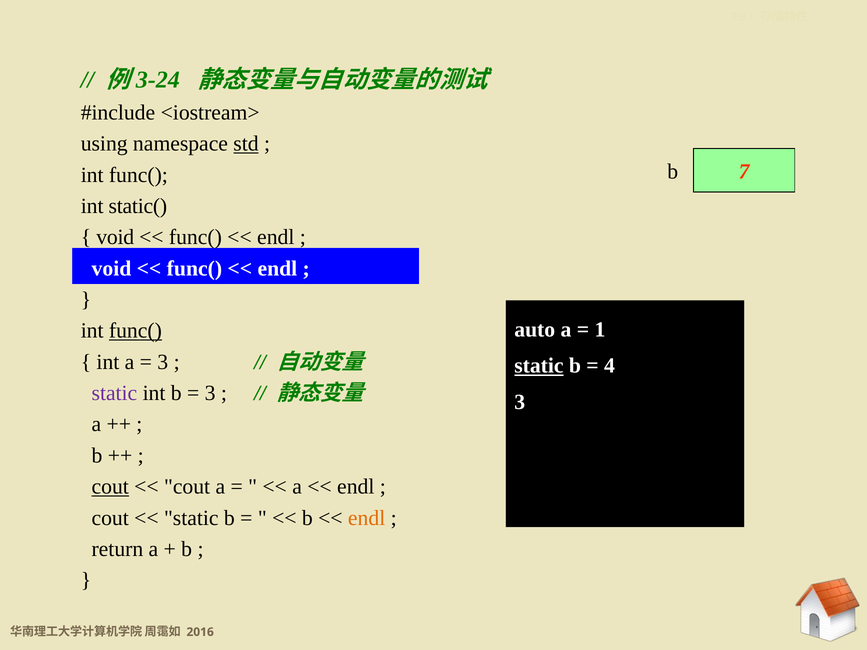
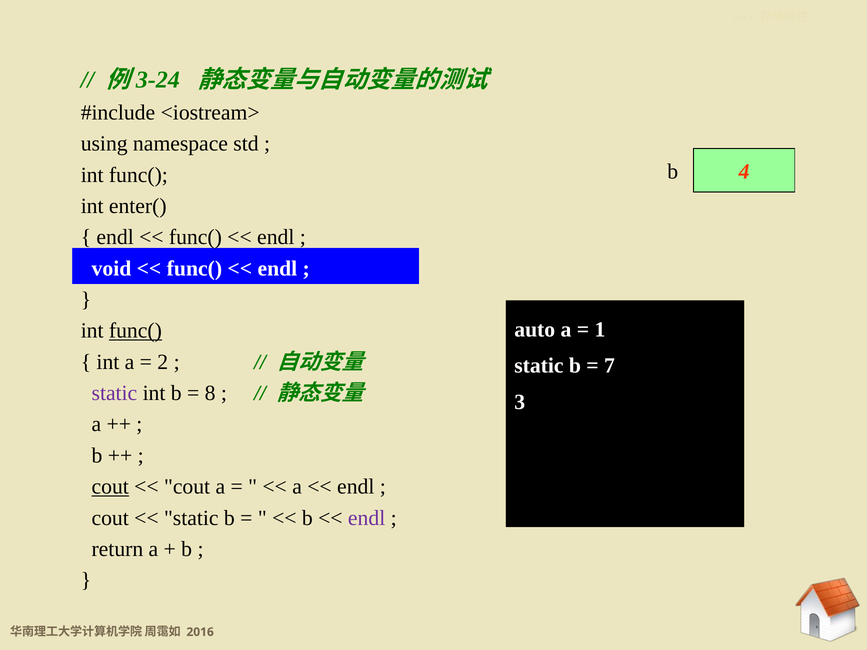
std underline: present -> none
7 at (744, 172): 7 -> 4
static(: static( -> enter(
void at (115, 237): void -> endl
3 at (163, 362): 3 -> 2
static at (539, 366) underline: present -> none
4 at (609, 366): 4 -> 7
3 at (210, 393): 3 -> 8
endl at (367, 518) colour: orange -> purple
